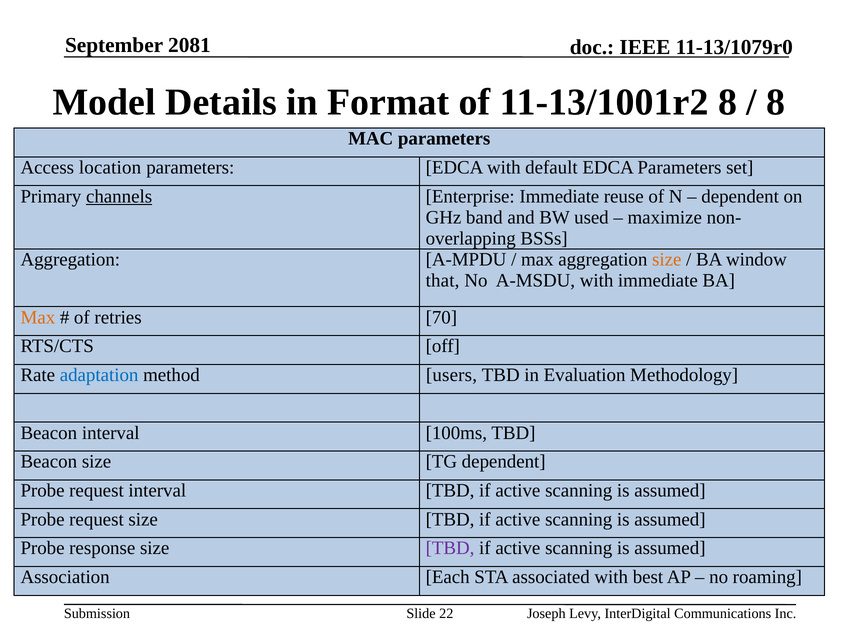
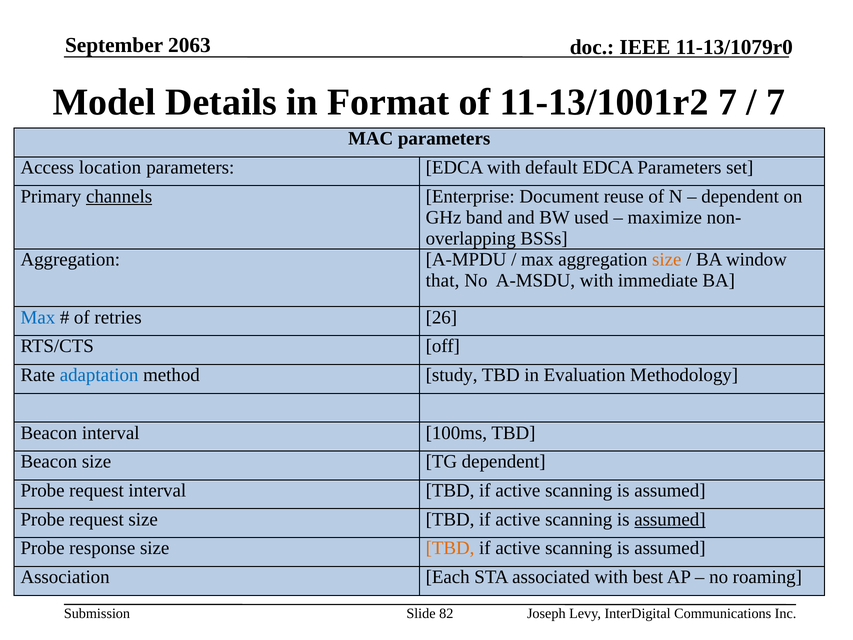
2081: 2081 -> 2063
11-13/1001r2 8: 8 -> 7
8 at (776, 102): 8 -> 7
Enterprise Immediate: Immediate -> Document
Max at (38, 317) colour: orange -> blue
70: 70 -> 26
users: users -> study
assumed at (670, 519) underline: none -> present
TBD at (450, 548) colour: purple -> orange
22: 22 -> 82
